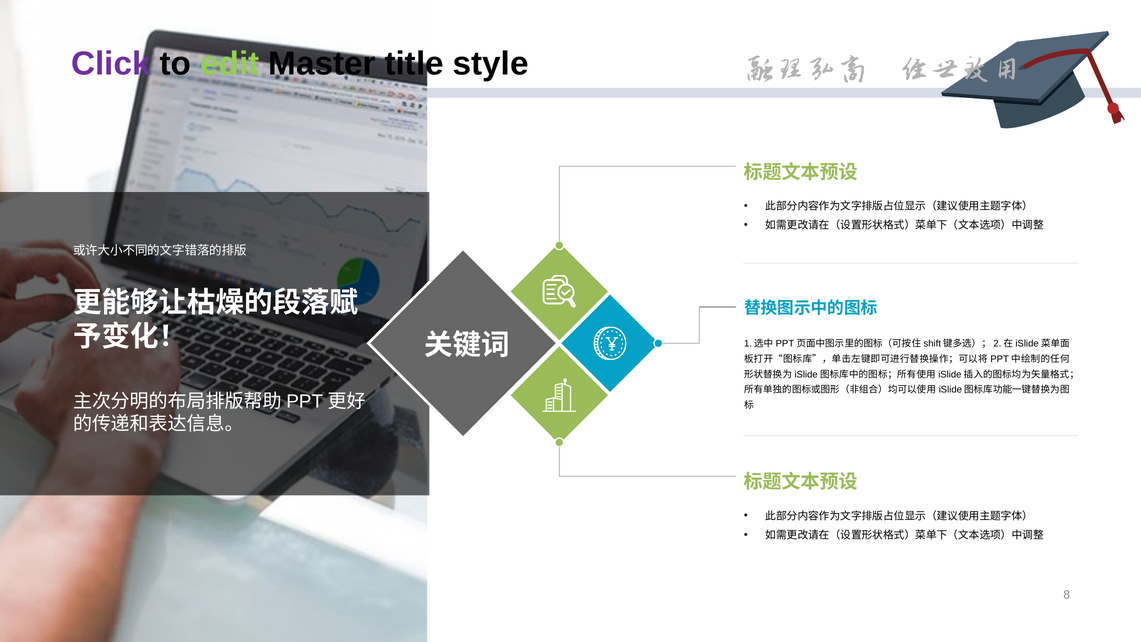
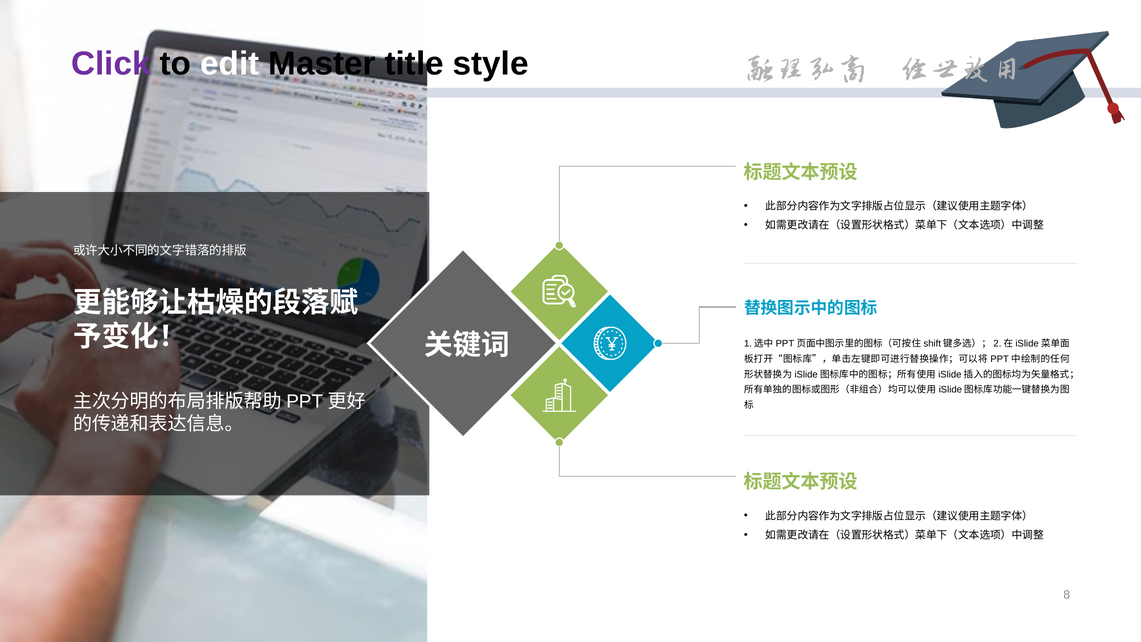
edit colour: light green -> white
